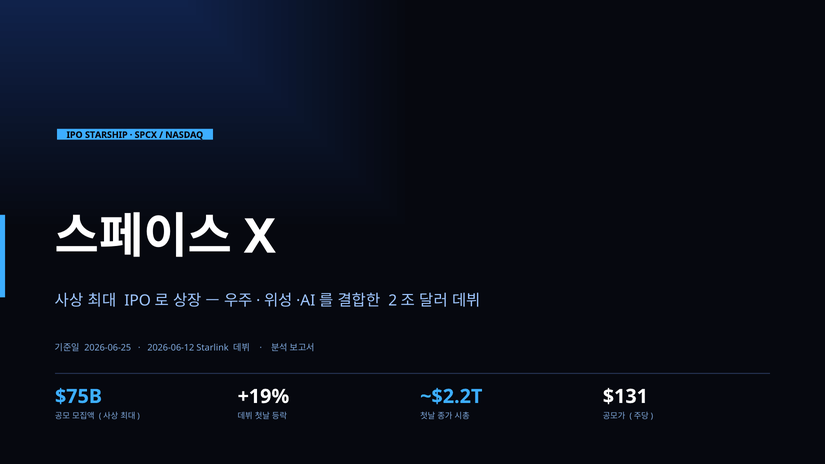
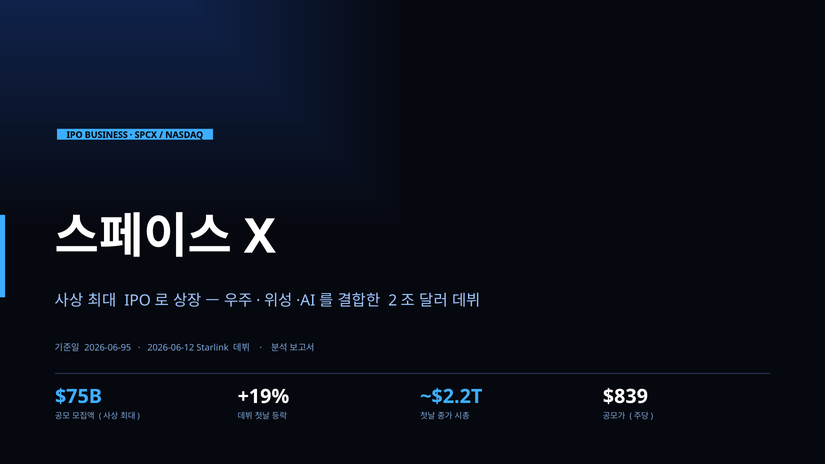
STARSHIP: STARSHIP -> BUSINESS
2026-06-25: 2026-06-25 -> 2026-06-95
$131: $131 -> $839
